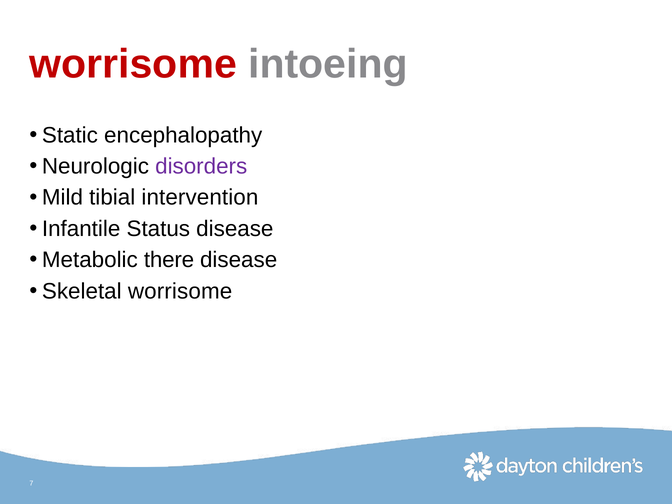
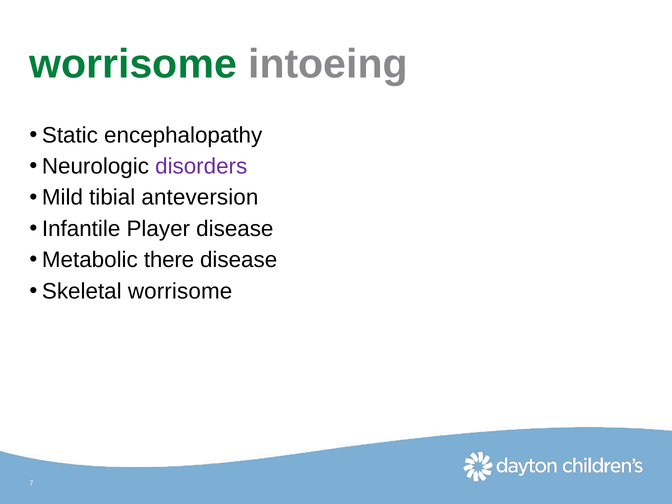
worrisome at (133, 64) colour: red -> green
intervention: intervention -> anteversion
Status: Status -> Player
